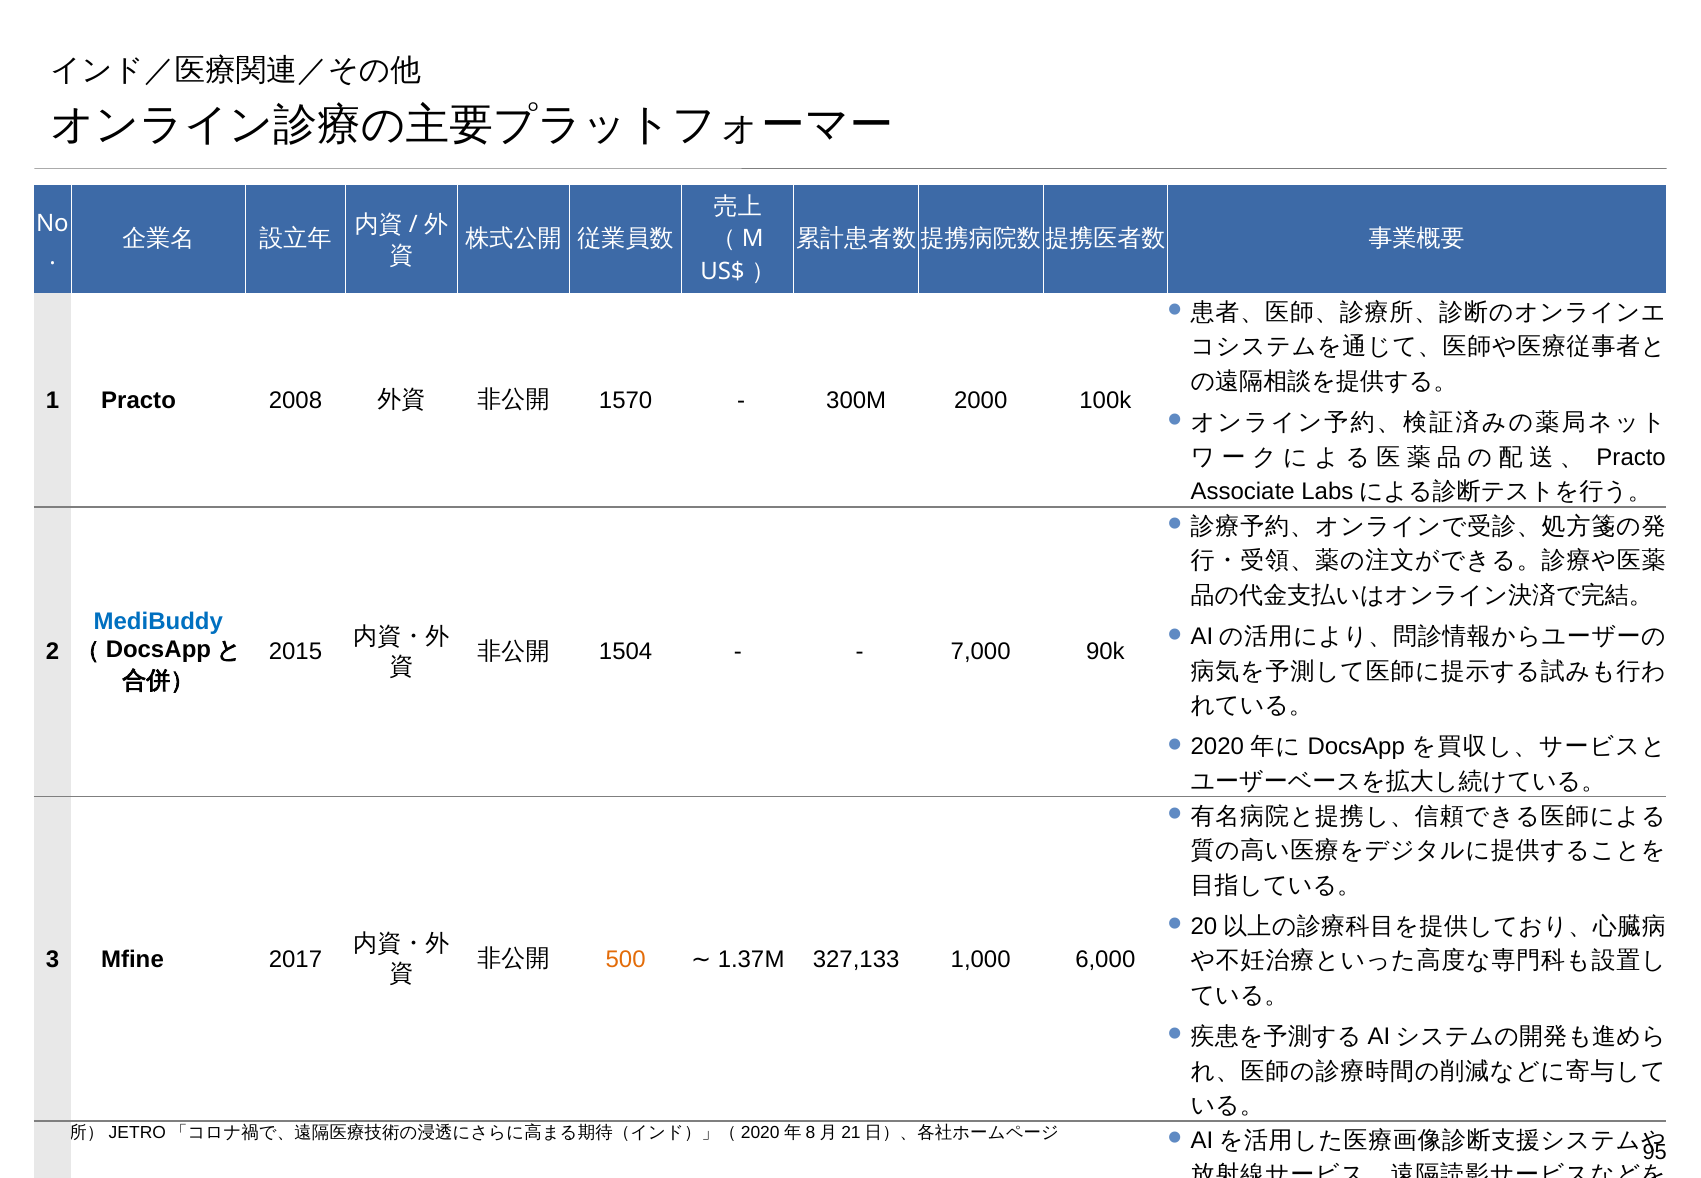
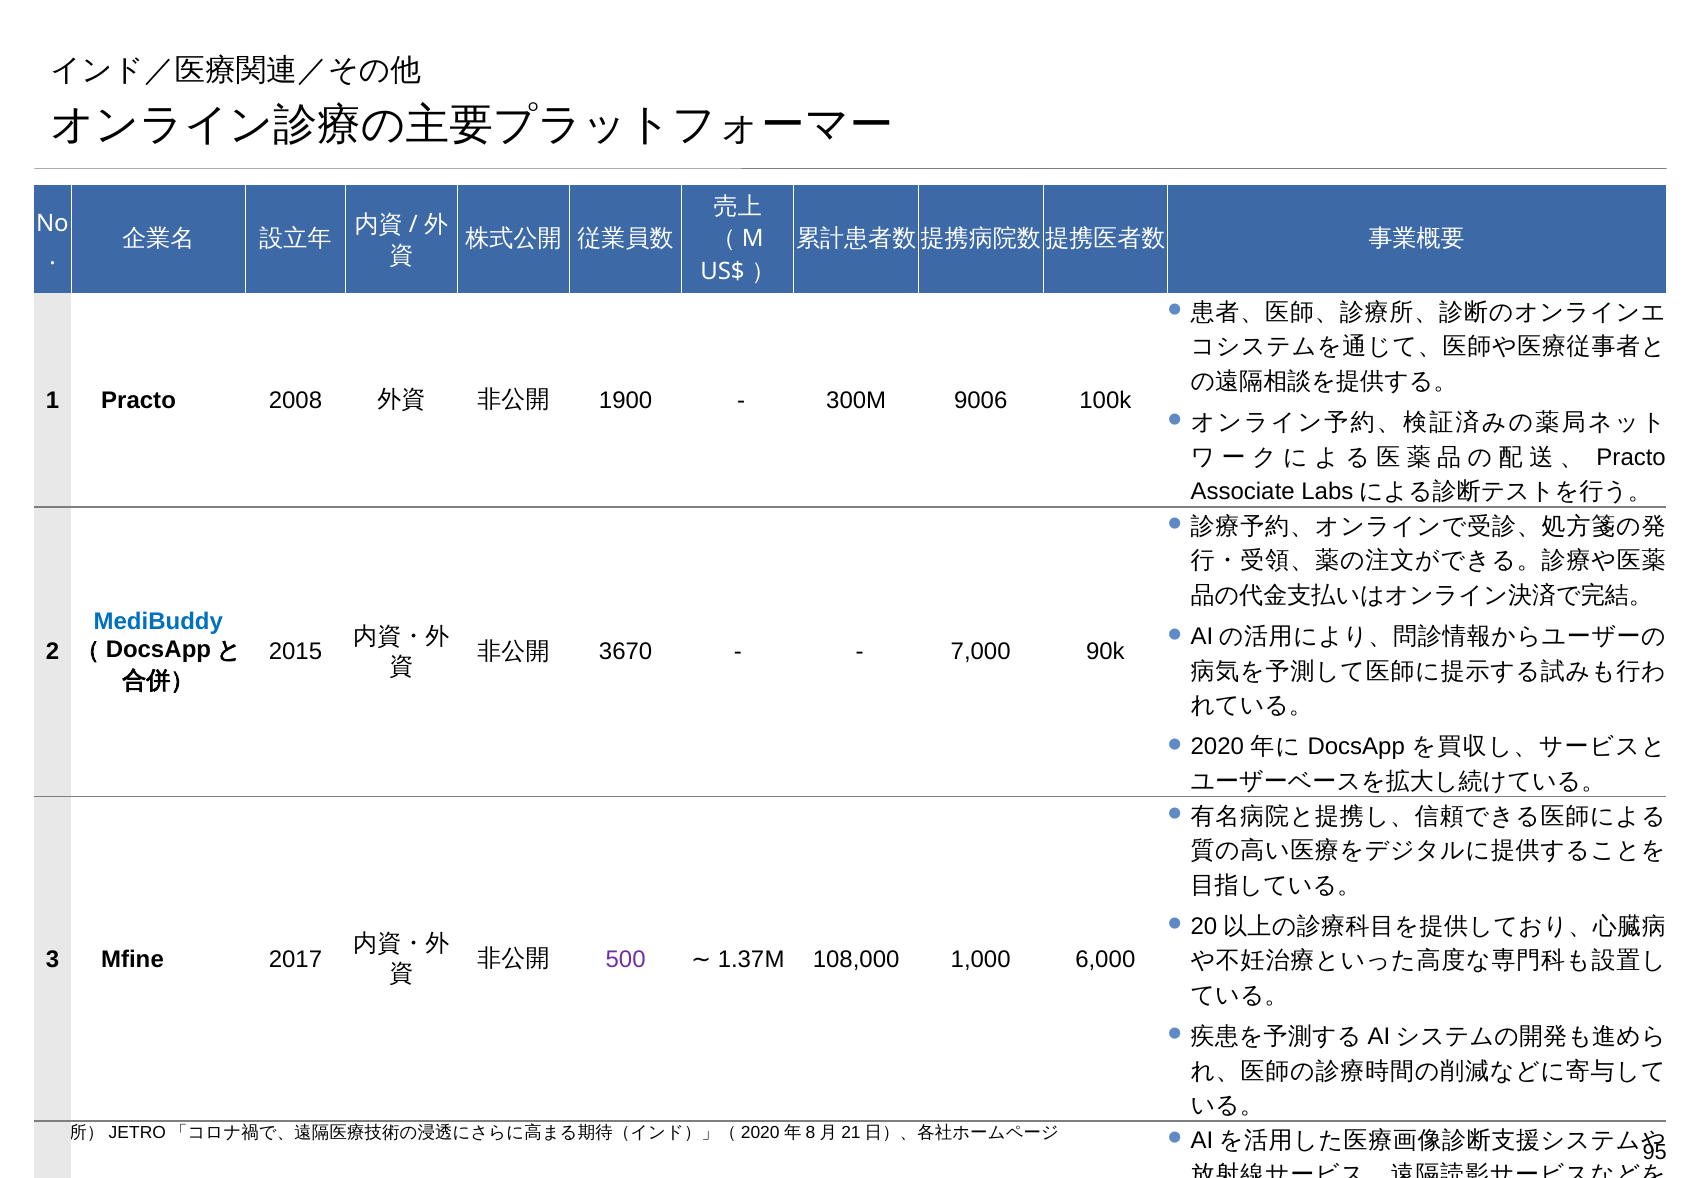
1570: 1570 -> 1900
2000: 2000 -> 9006
1504: 1504 -> 3670
500 at (626, 959) colour: orange -> purple
327,133: 327,133 -> 108,000
